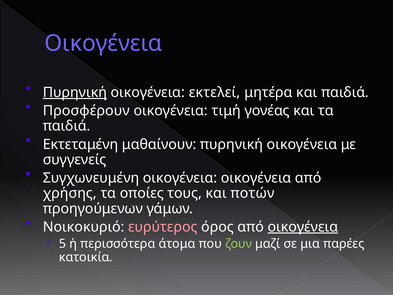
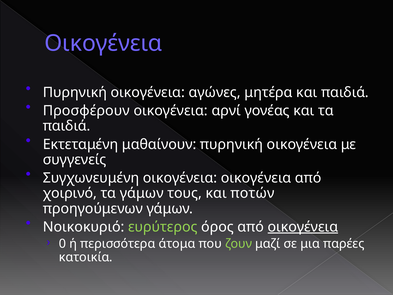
Πυρηνική at (75, 92) underline: present -> none
εκτελεί: εκτελεί -> αγώνες
τιμή: τιμή -> αρνί
χρήσης: χρήσης -> χοιρινό
τα οποίες: οποίες -> γάμων
ευρύτερος colour: pink -> light green
5: 5 -> 0
